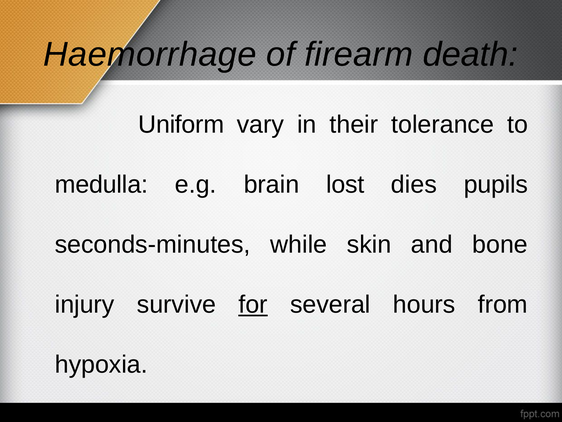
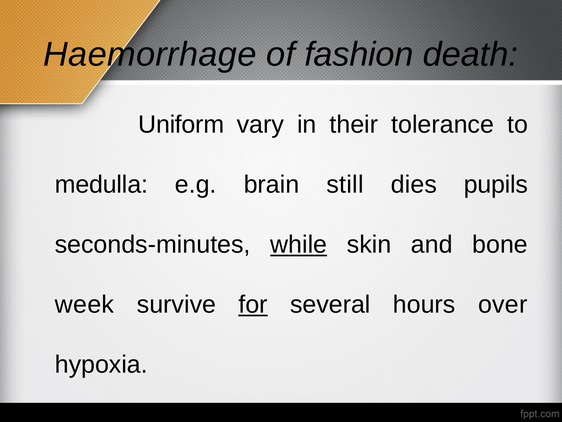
firearm: firearm -> fashion
lost: lost -> still
while underline: none -> present
injury: injury -> week
from: from -> over
